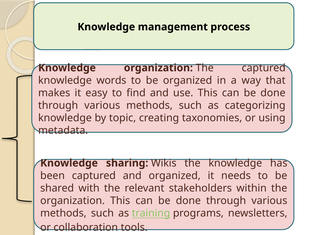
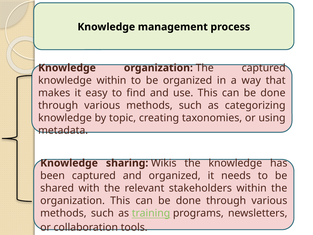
knowledge words: words -> within
